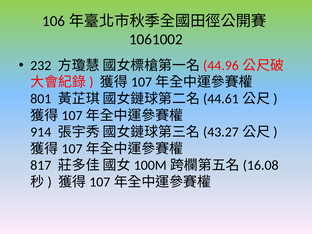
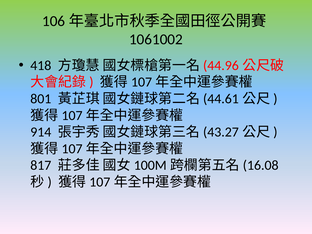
232: 232 -> 418
